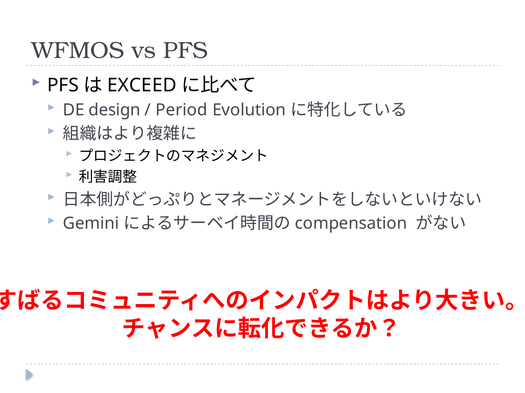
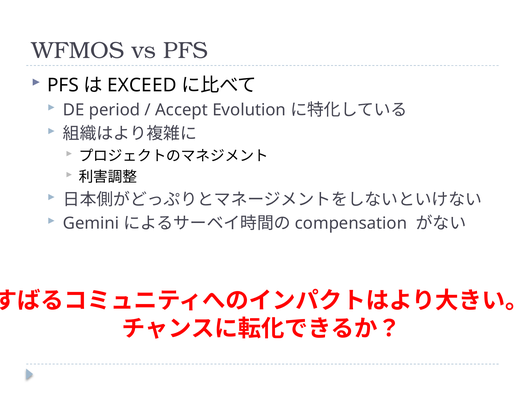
design: design -> period
Period: Period -> Accept
